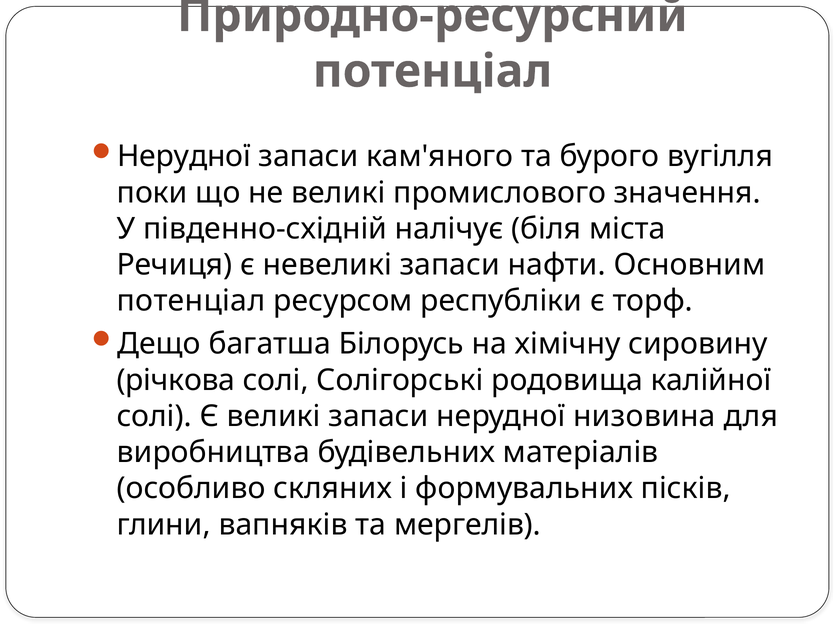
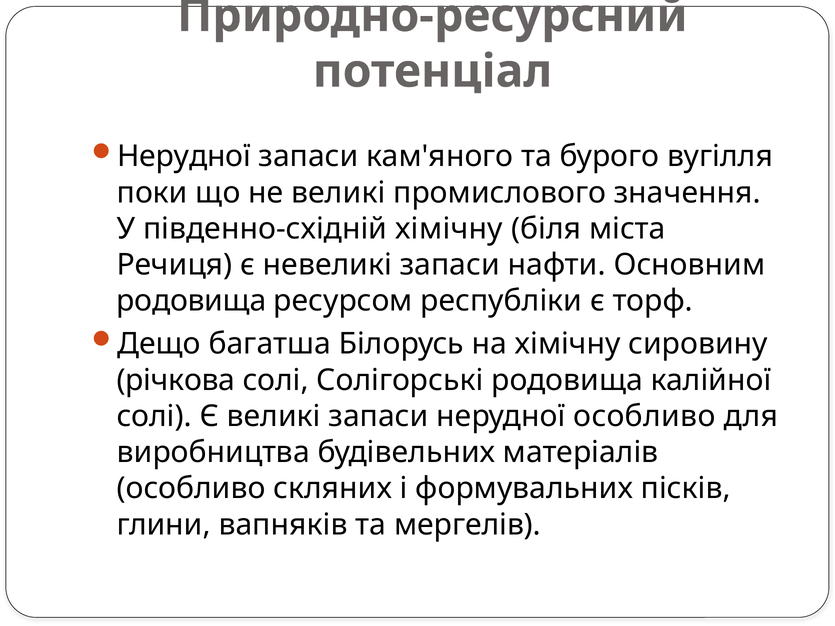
південно-східній налічує: налічує -> хімічну
потенціал at (191, 301): потенціал -> родовища
нерудної низовина: низовина -> особливо
